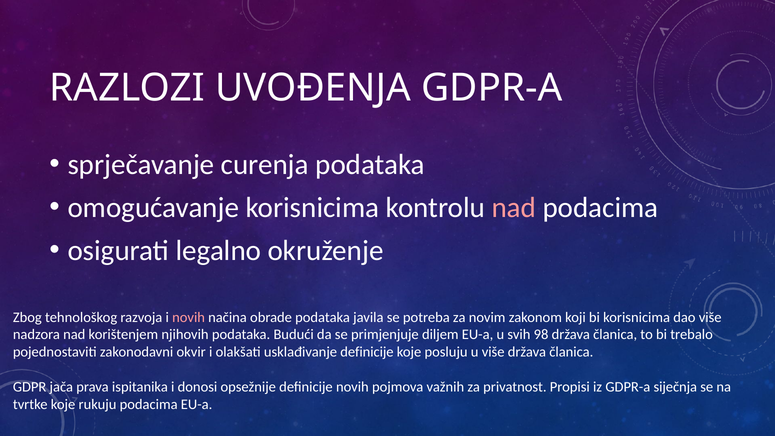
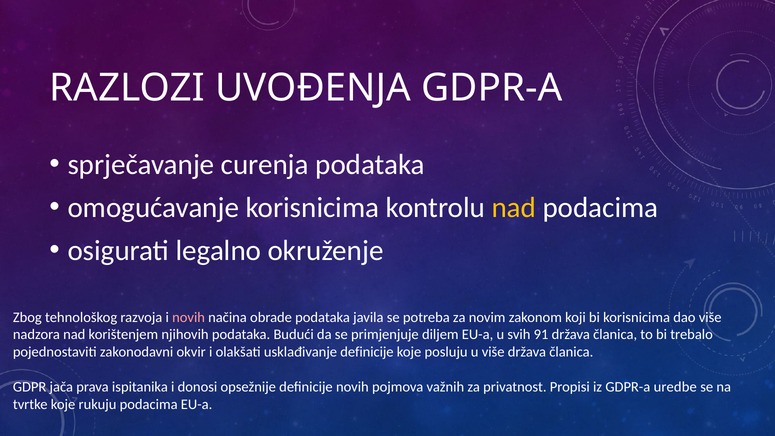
nad at (514, 208) colour: pink -> yellow
98: 98 -> 91
siječnja: siječnja -> uredbe
